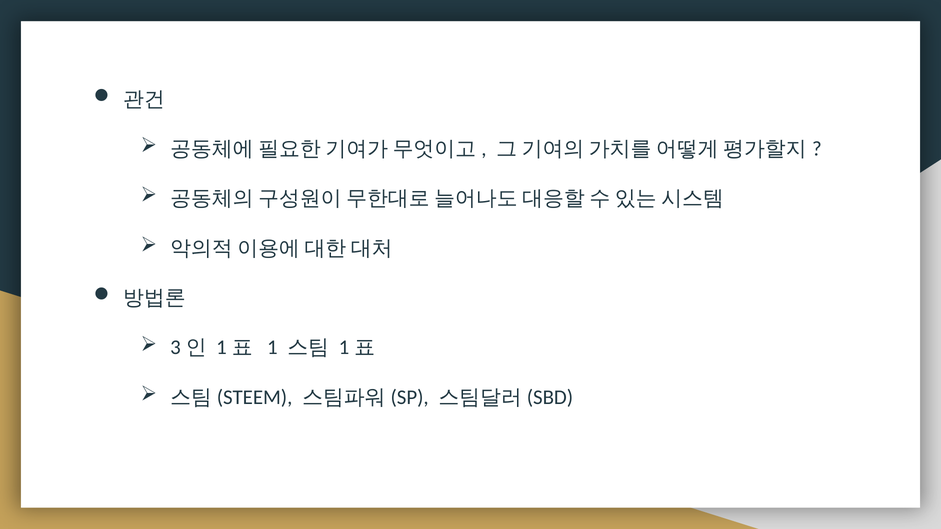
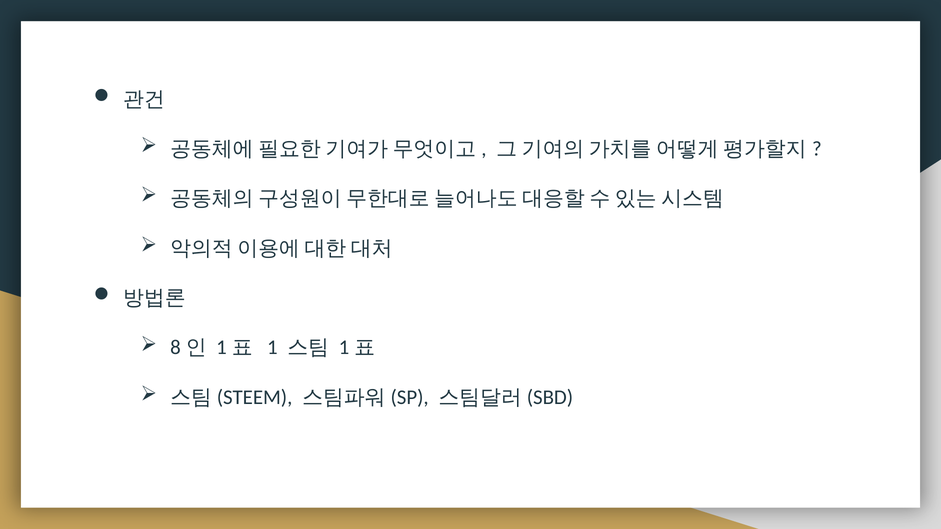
3: 3 -> 8
